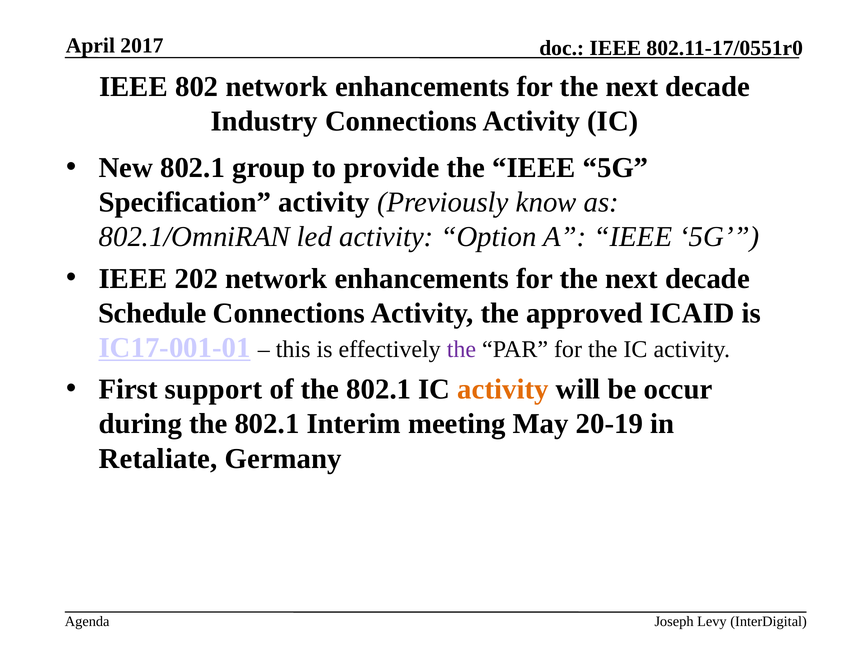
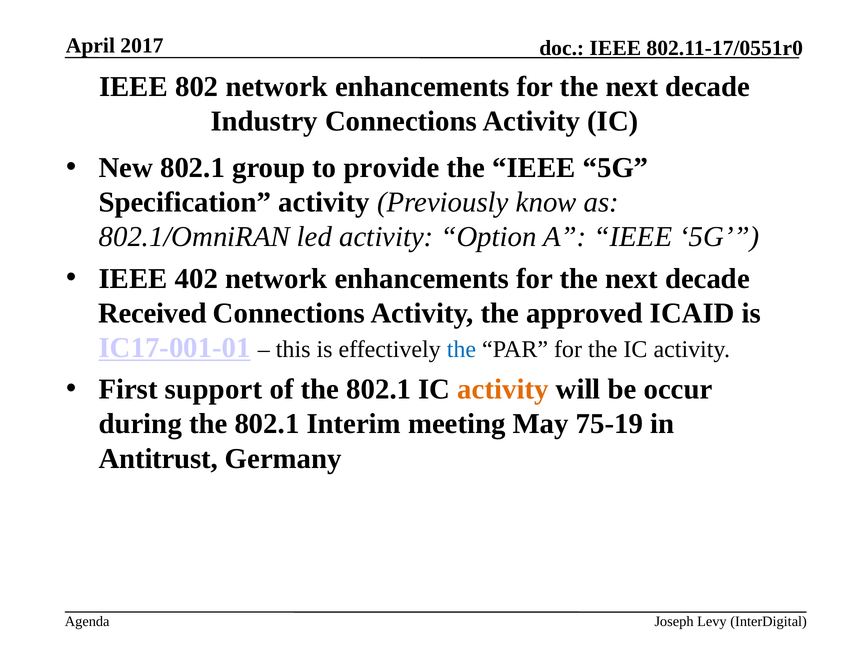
202: 202 -> 402
Schedule: Schedule -> Received
the at (461, 349) colour: purple -> blue
20-19: 20-19 -> 75-19
Retaliate: Retaliate -> Antitrust
